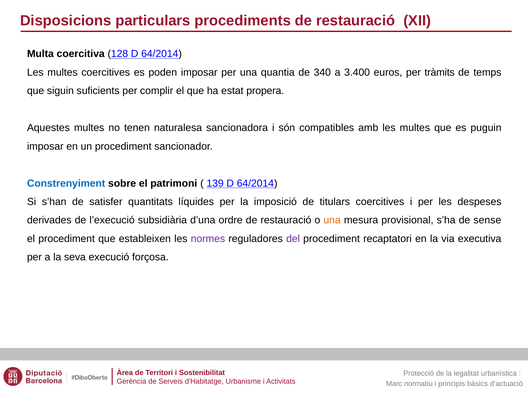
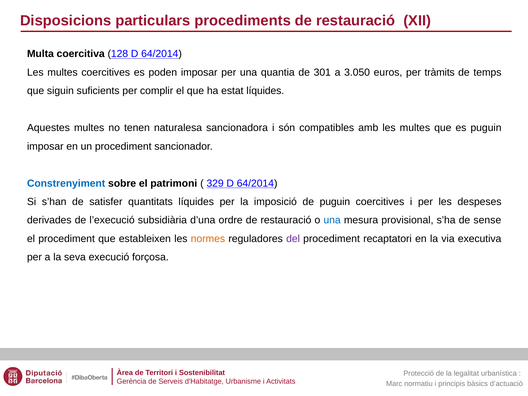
340: 340 -> 301
3.400: 3.400 -> 3.050
estat propera: propera -> líquides
139: 139 -> 329
de titulars: titulars -> puguin
una at (332, 220) colour: orange -> blue
normes colour: purple -> orange
